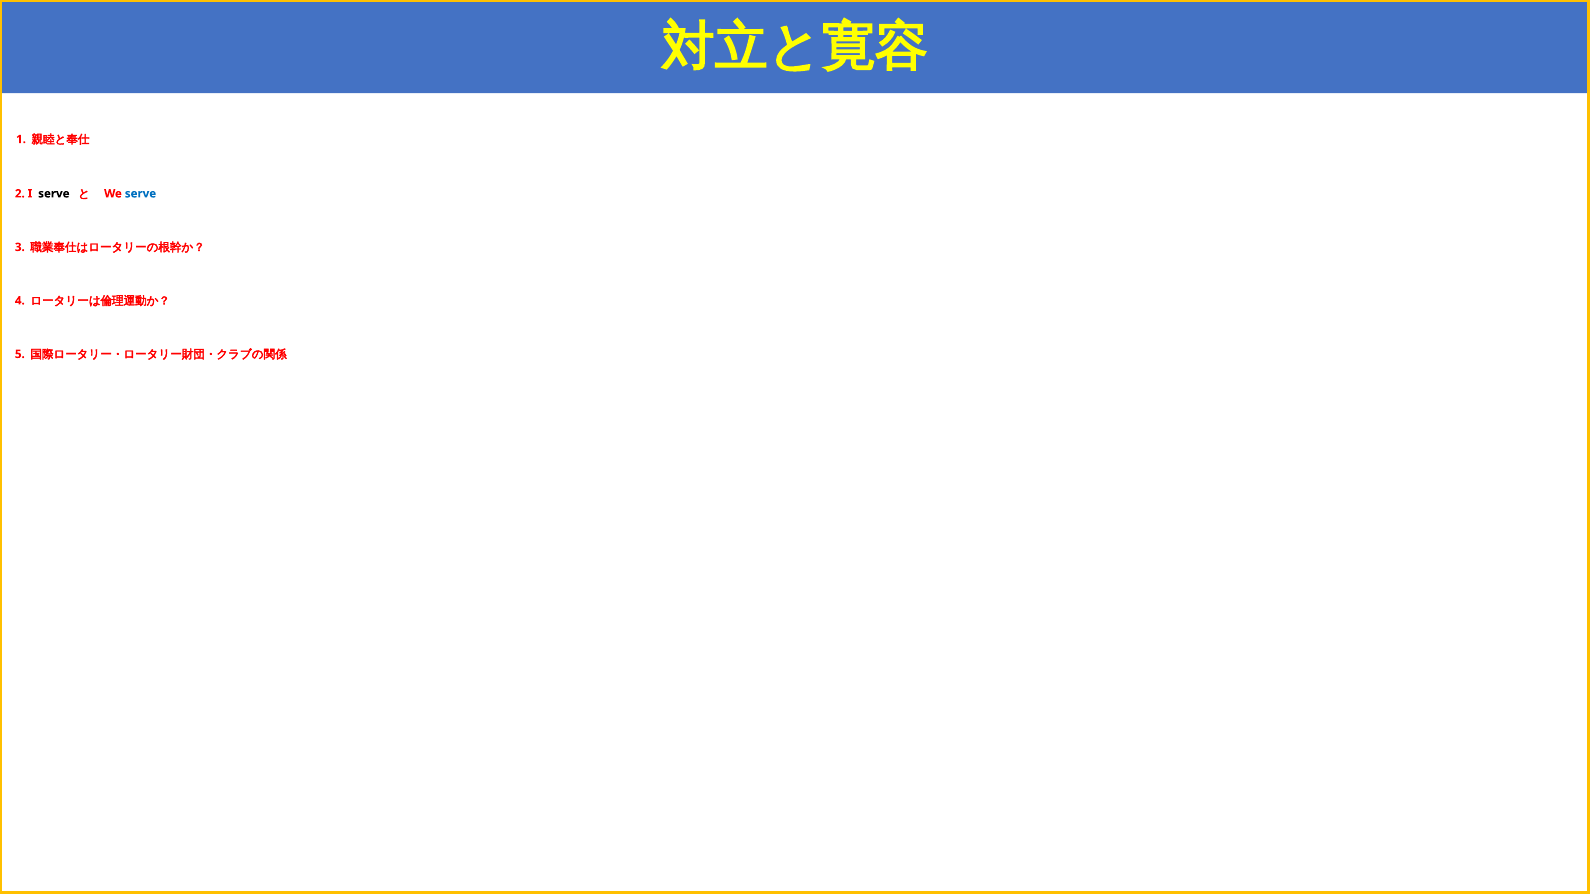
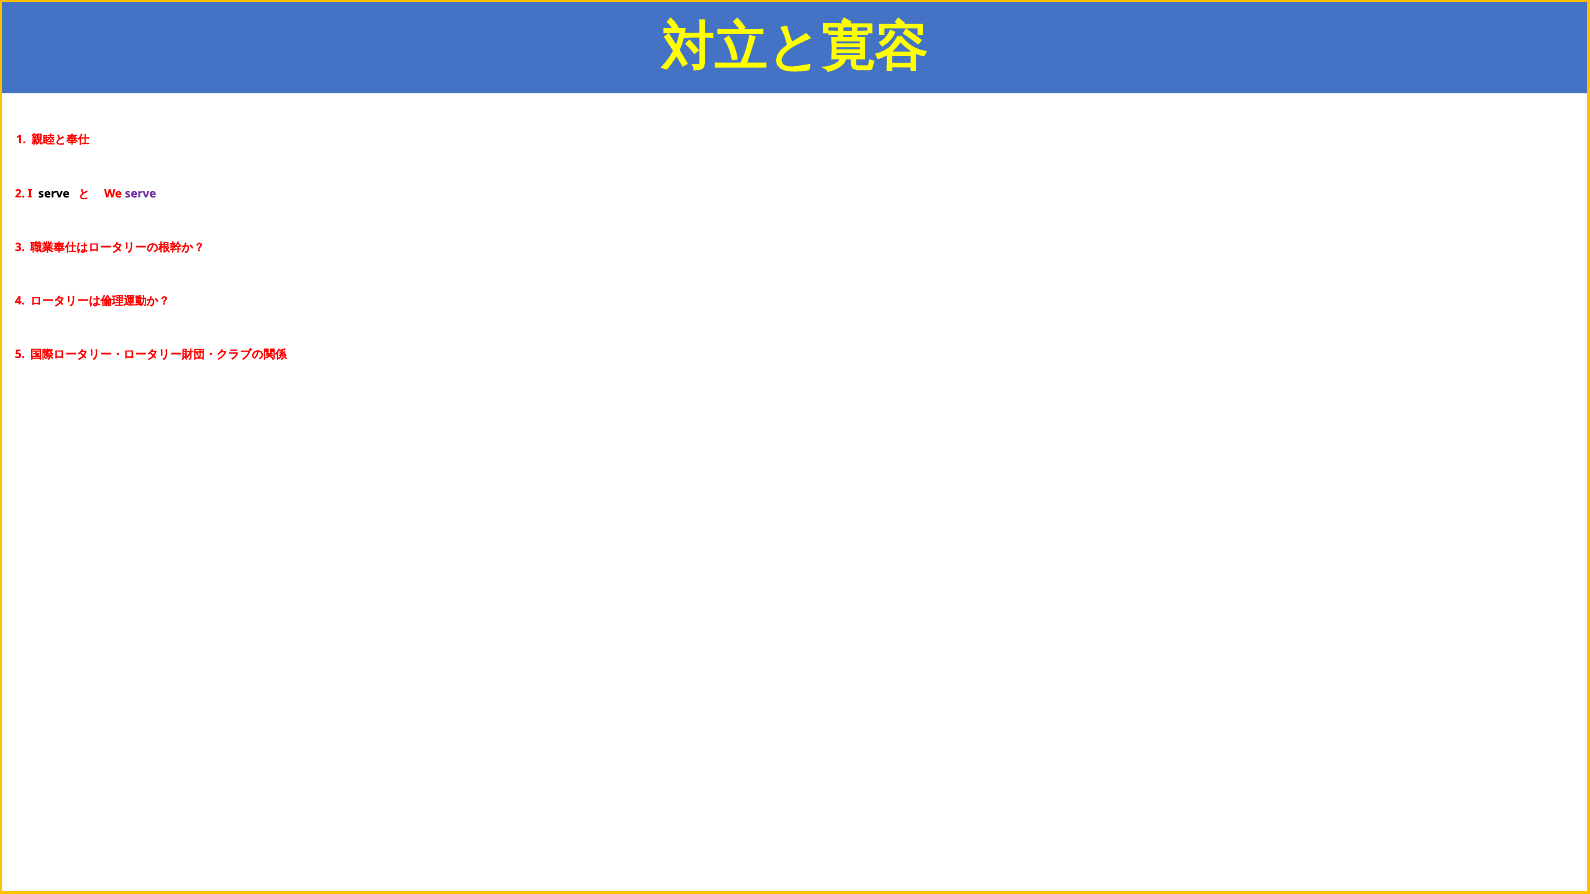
serve at (140, 194) colour: blue -> purple
